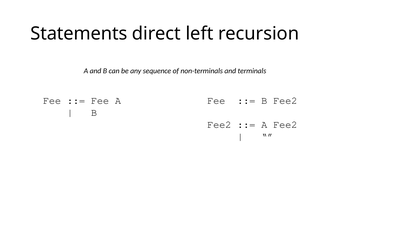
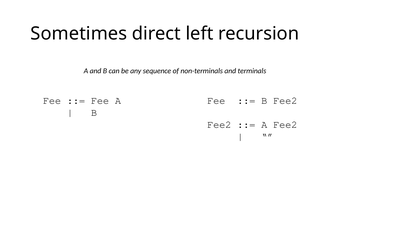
Statements: Statements -> Sometimes
